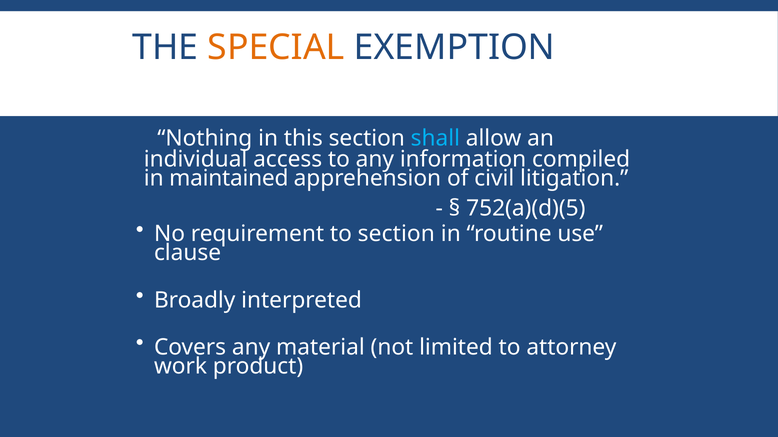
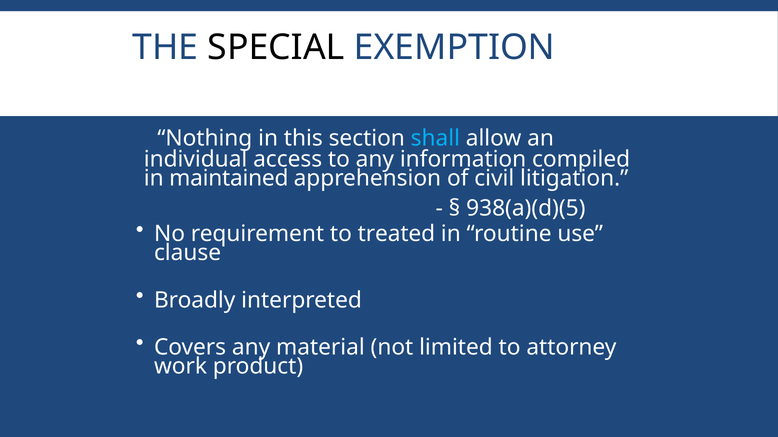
SPECIAL colour: orange -> black
752(a)(d)(5: 752(a)(d)(5 -> 938(a)(d)(5
to section: section -> treated
